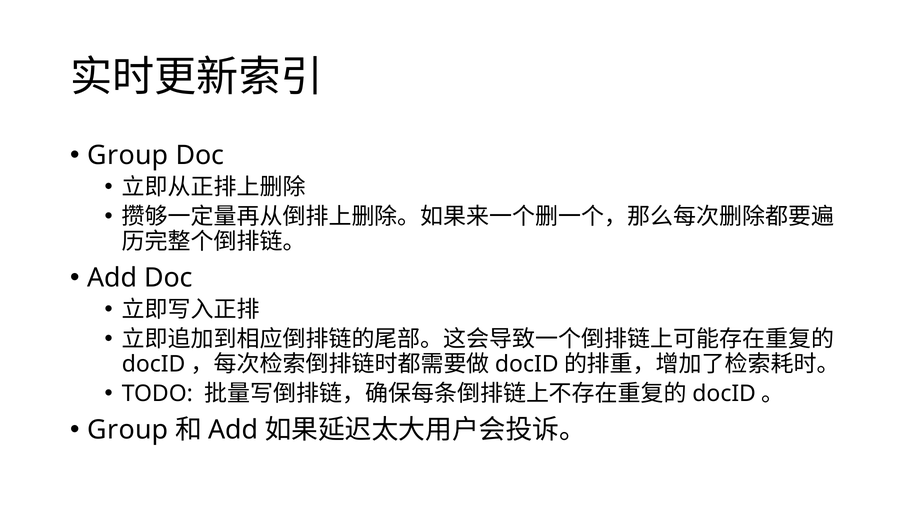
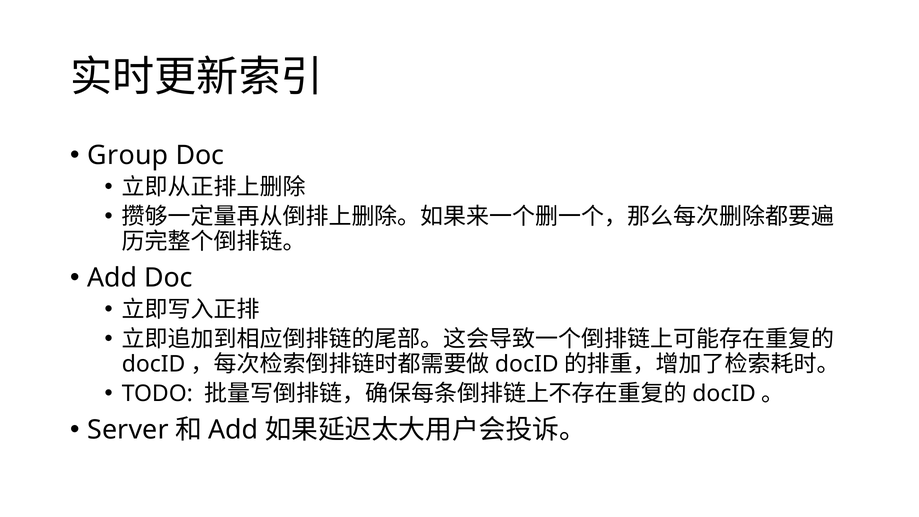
Group at (128, 430): Group -> Server
